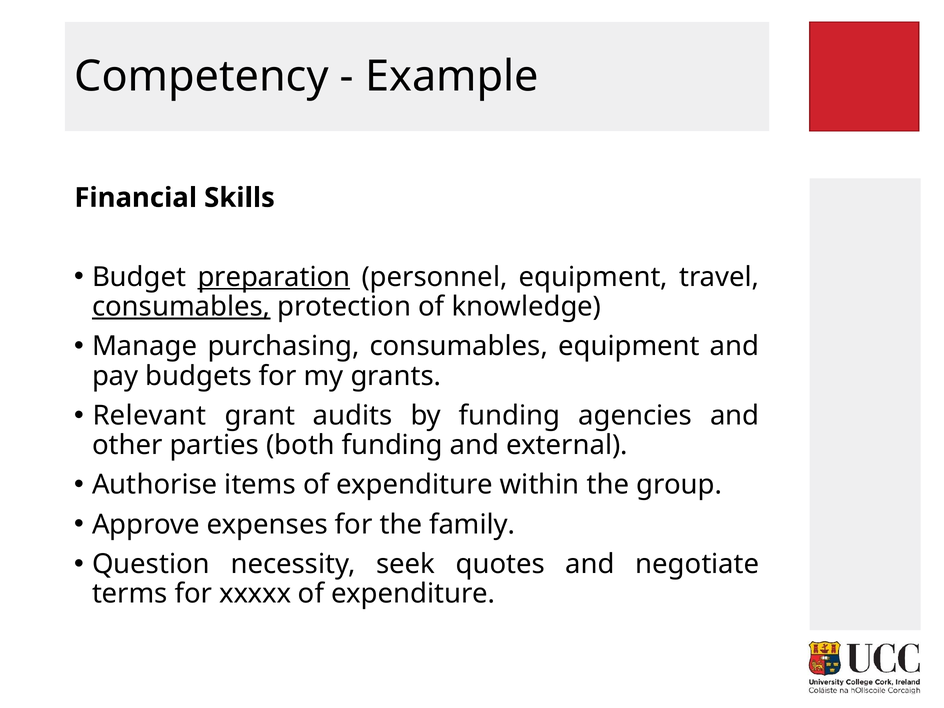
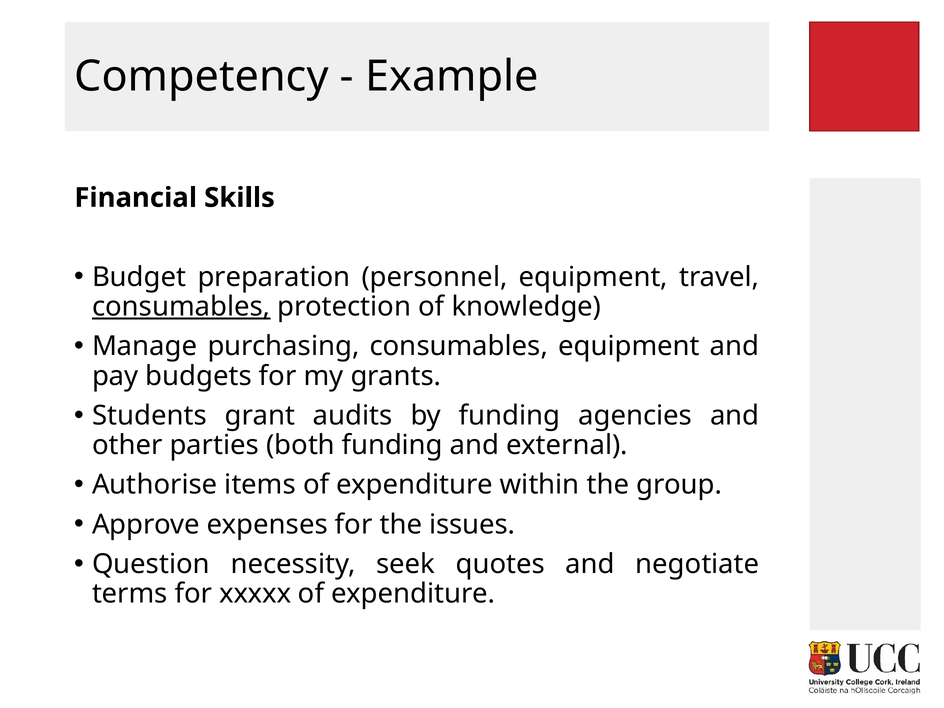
preparation underline: present -> none
Relevant: Relevant -> Students
family: family -> issues
